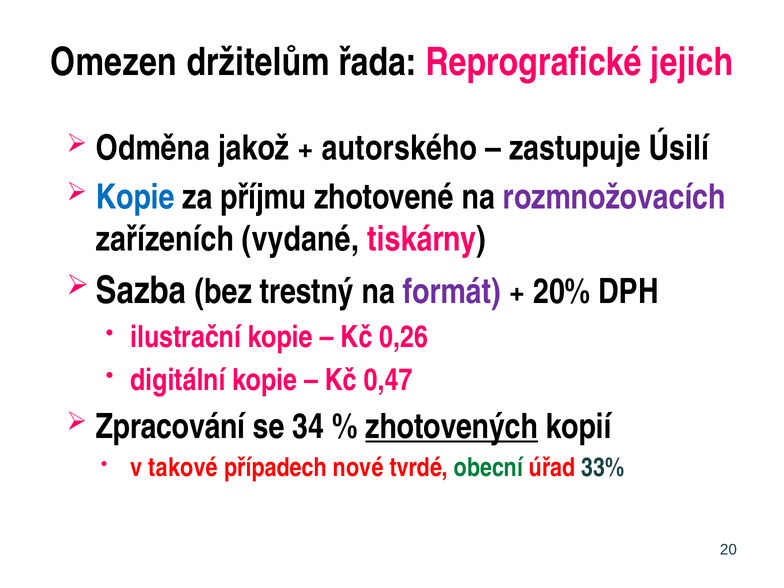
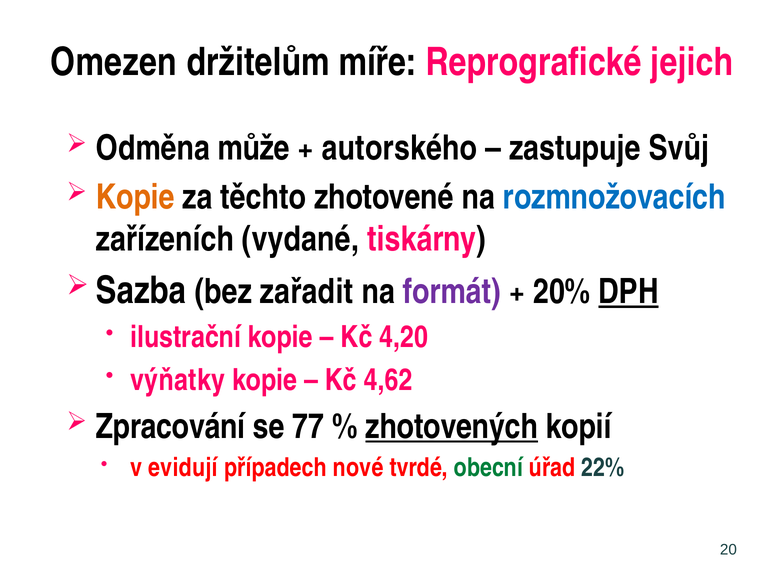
řada: řada -> míře
jakož: jakož -> může
Úsilí: Úsilí -> Svůj
Kopie at (135, 197) colour: blue -> orange
příjmu: příjmu -> těchto
rozmnožovacích colour: purple -> blue
trestný: trestný -> zařadit
DPH underline: none -> present
0,26: 0,26 -> 4,20
digitální: digitální -> výňatky
0,47: 0,47 -> 4,62
34: 34 -> 77
takové: takové -> evidují
33%: 33% -> 22%
